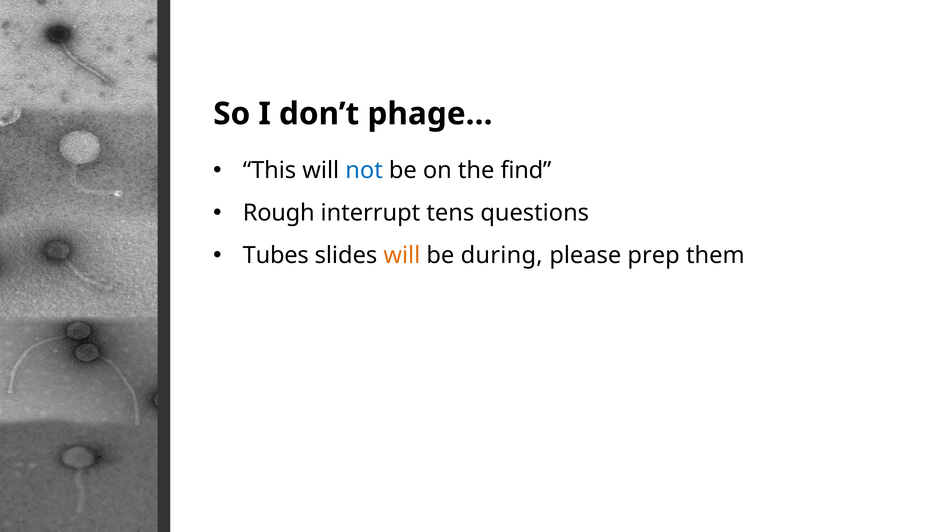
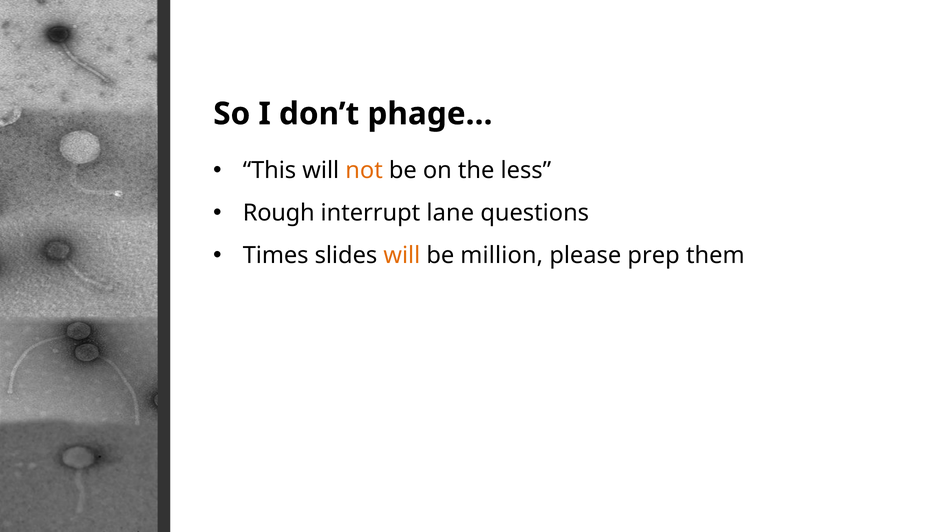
not colour: blue -> orange
find: find -> less
tens: tens -> lane
Tubes: Tubes -> Times
during: during -> million
